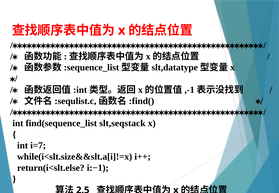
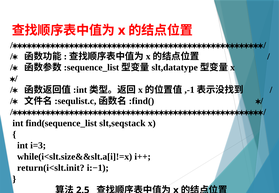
i=7: i=7 -> i=3
return(i<slt.else: return(i<slt.else -> return(i<slt.init
